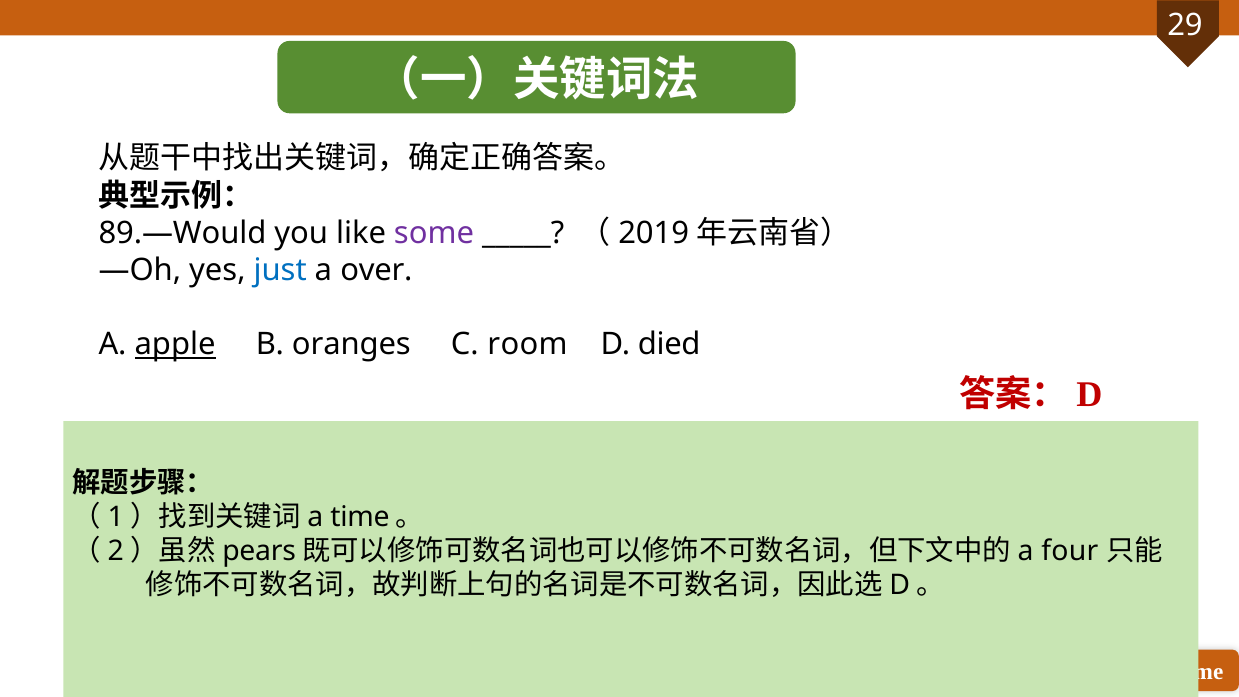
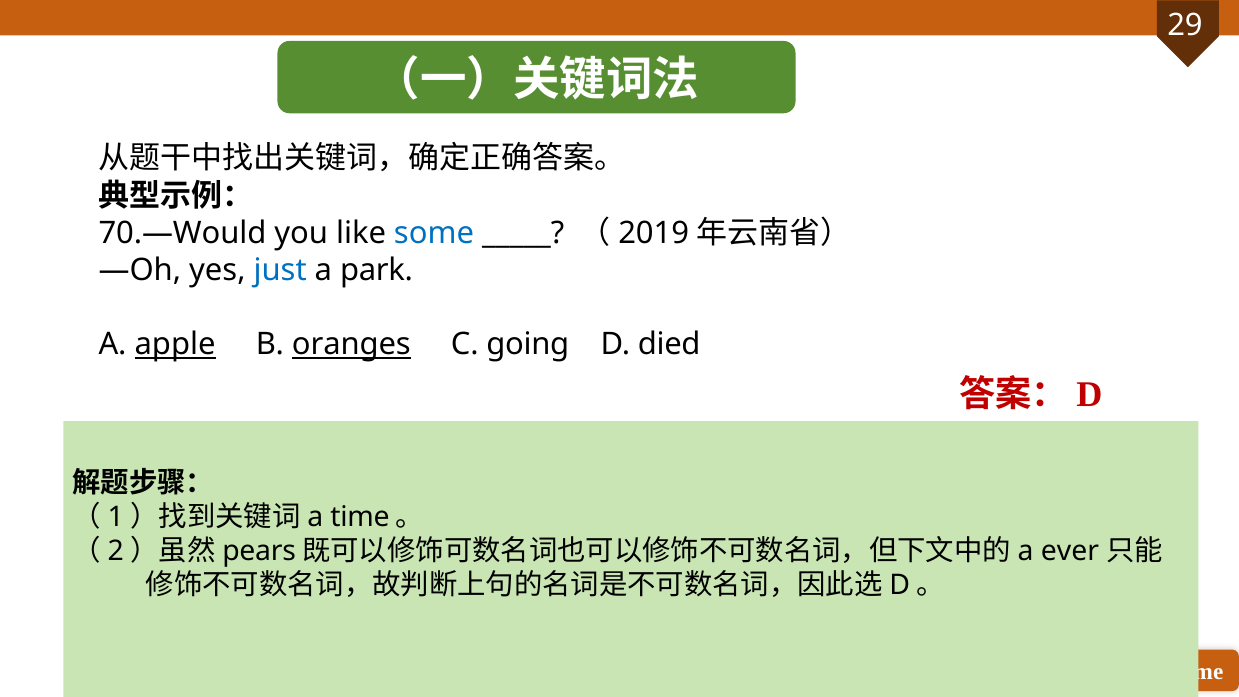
89.—Would: 89.—Would -> 70.—Would
some colour: purple -> blue
over: over -> park
oranges underline: none -> present
room: room -> going
four: four -> ever
